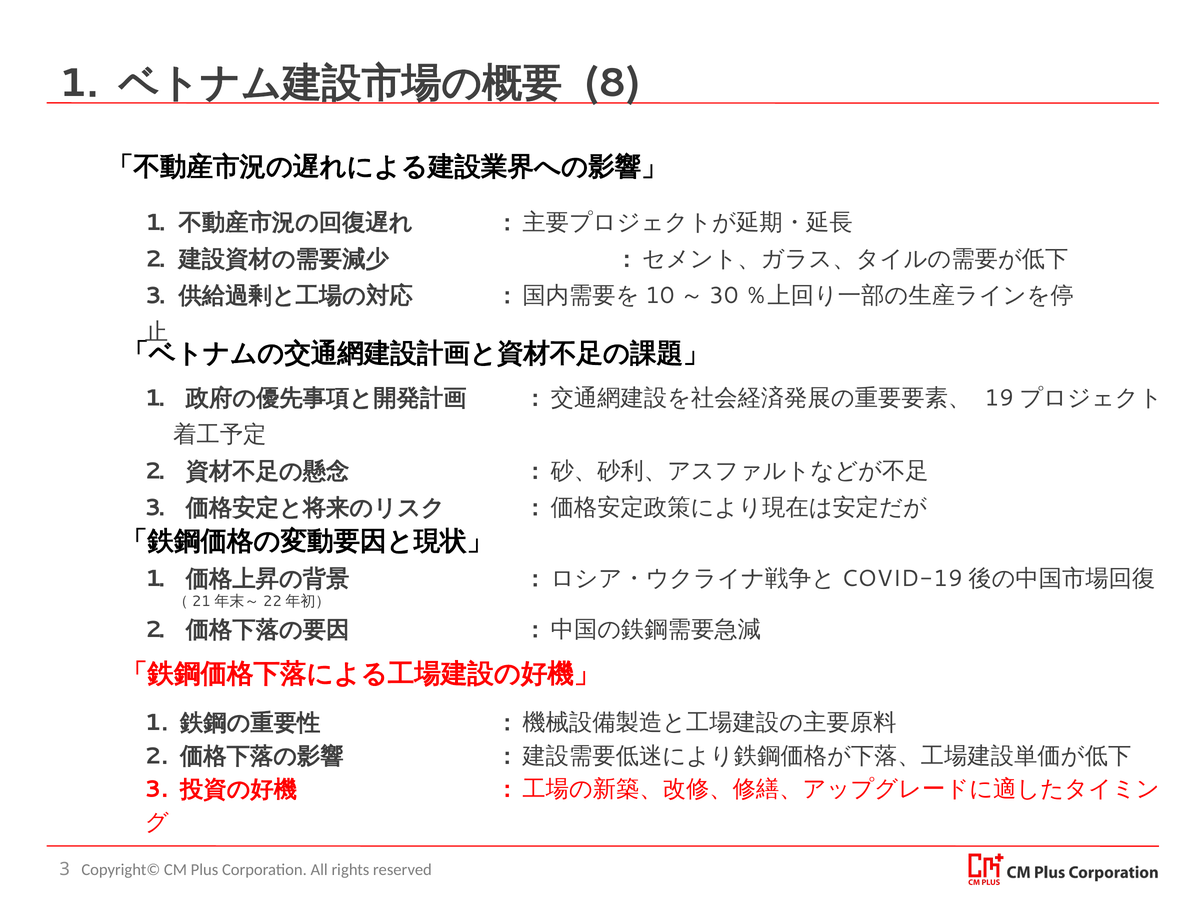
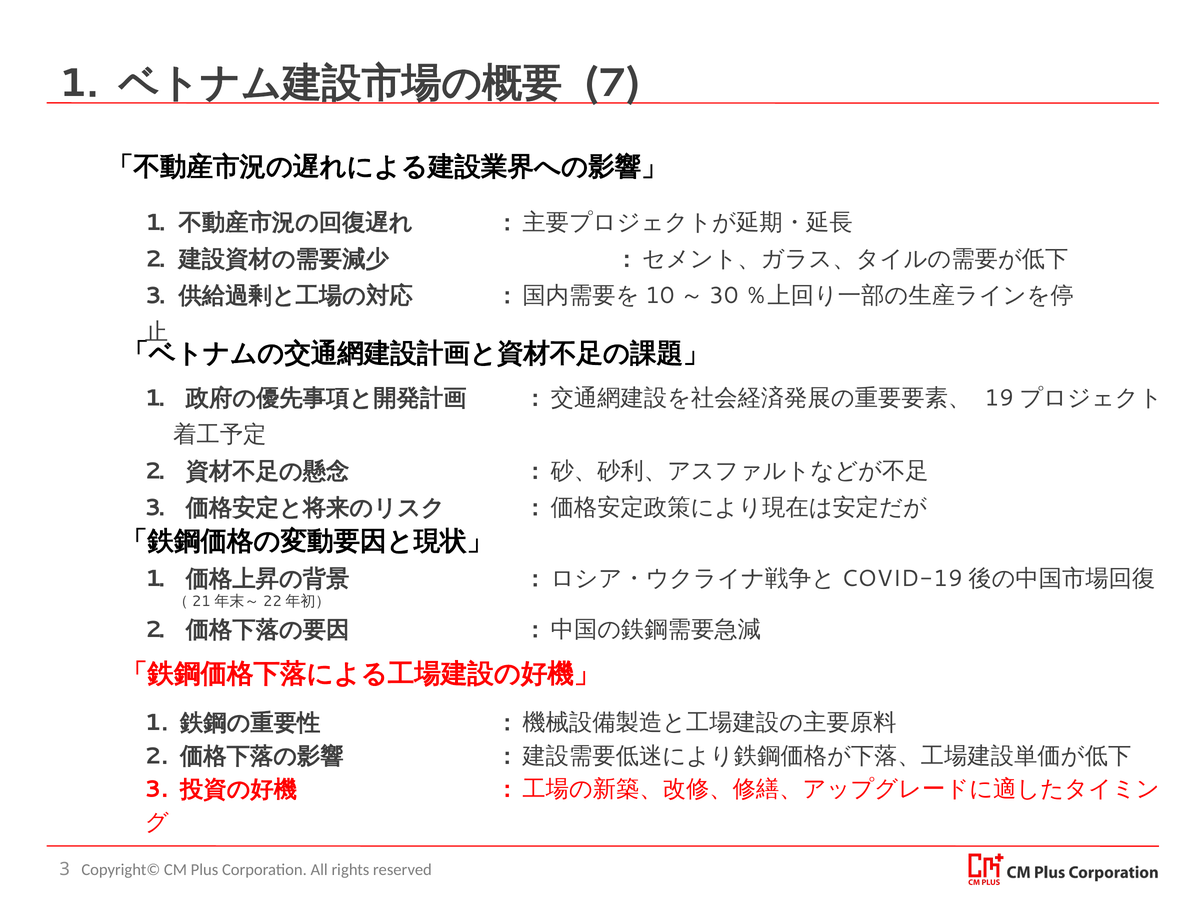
8: 8 -> 7
